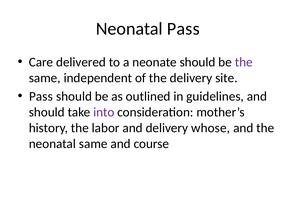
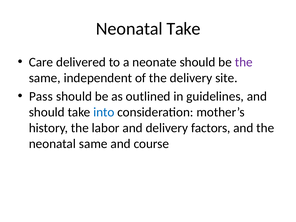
Neonatal Pass: Pass -> Take
into colour: purple -> blue
whose: whose -> factors
